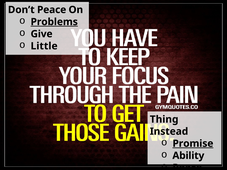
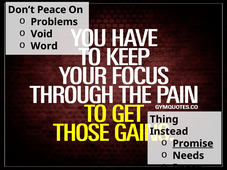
Problems underline: present -> none
Give: Give -> Void
Little: Little -> Word
Ability: Ability -> Needs
